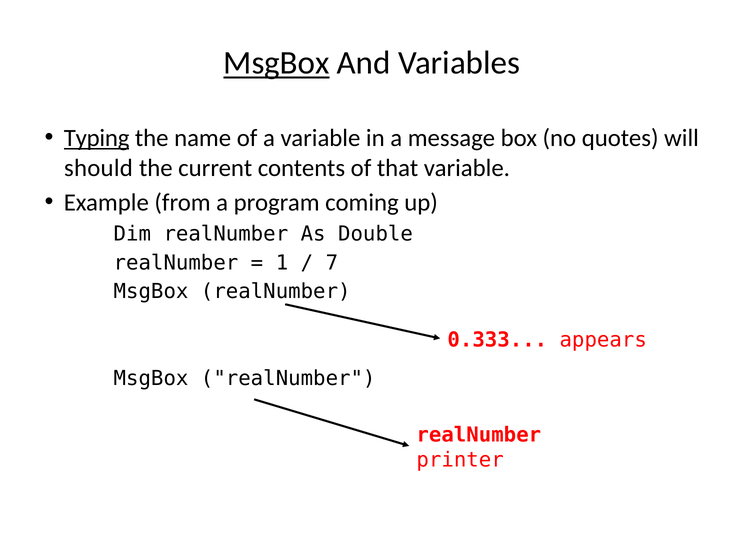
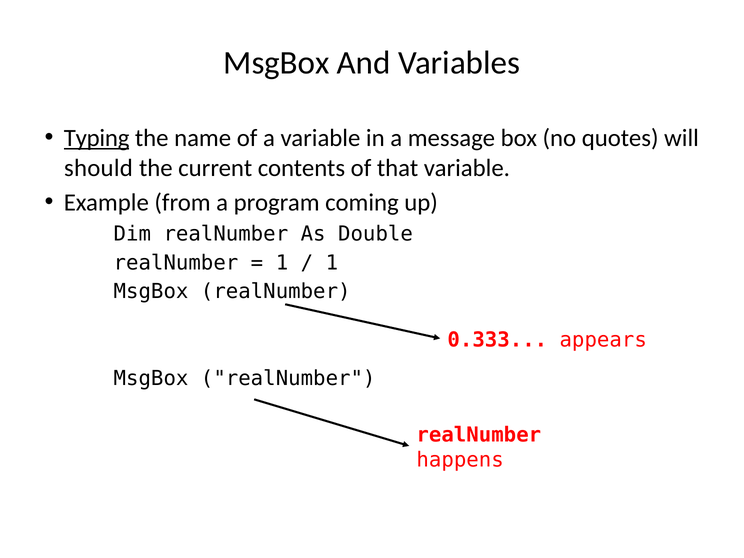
MsgBox at (276, 63) underline: present -> none
7 at (332, 263): 7 -> 1
printer: printer -> happens
